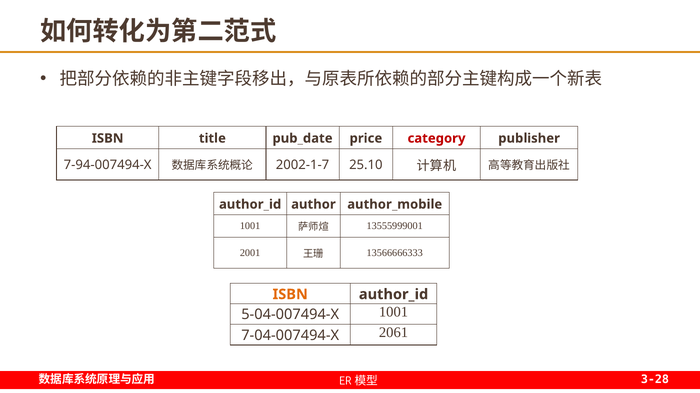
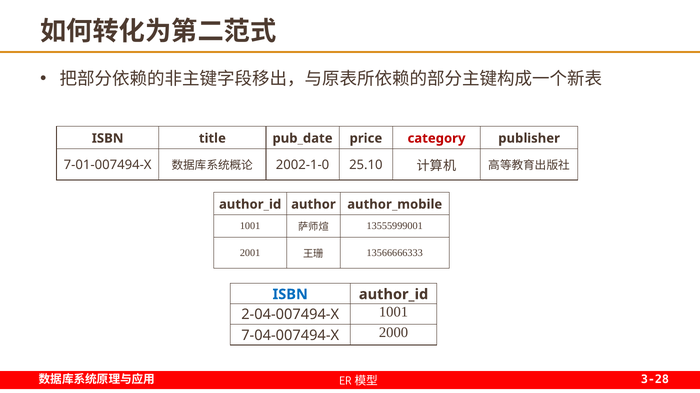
7-94-007494-X: 7-94-007494-X -> 7-01-007494-X
2002-1-7: 2002-1-7 -> 2002-1-0
ISBN at (290, 295) colour: orange -> blue
5-04-007494-X: 5-04-007494-X -> 2-04-007494-X
2061: 2061 -> 2000
